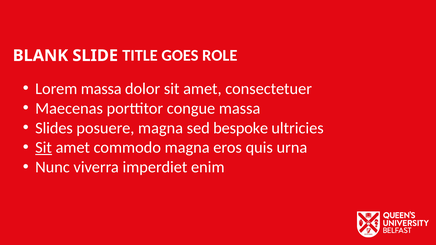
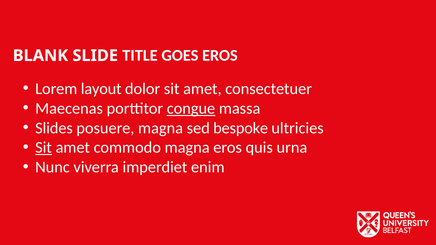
GOES ROLE: ROLE -> EROS
Lorem massa: massa -> layout
congue underline: none -> present
